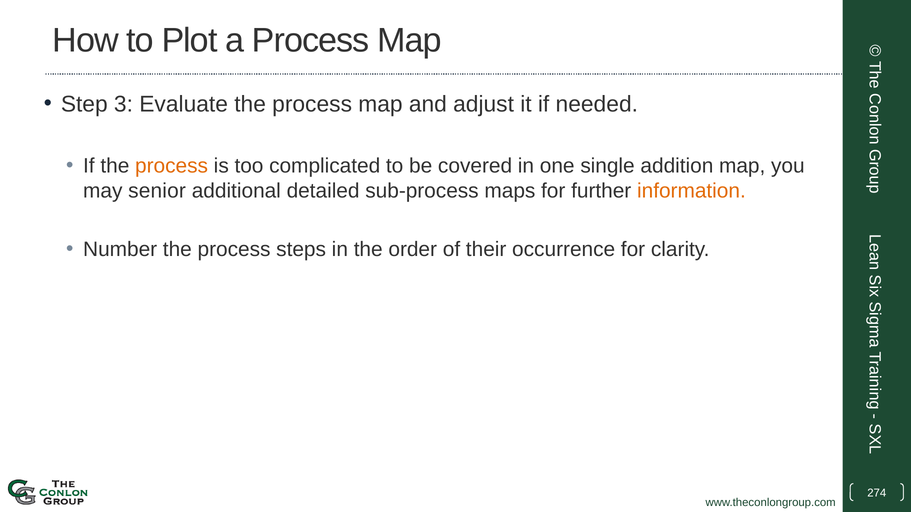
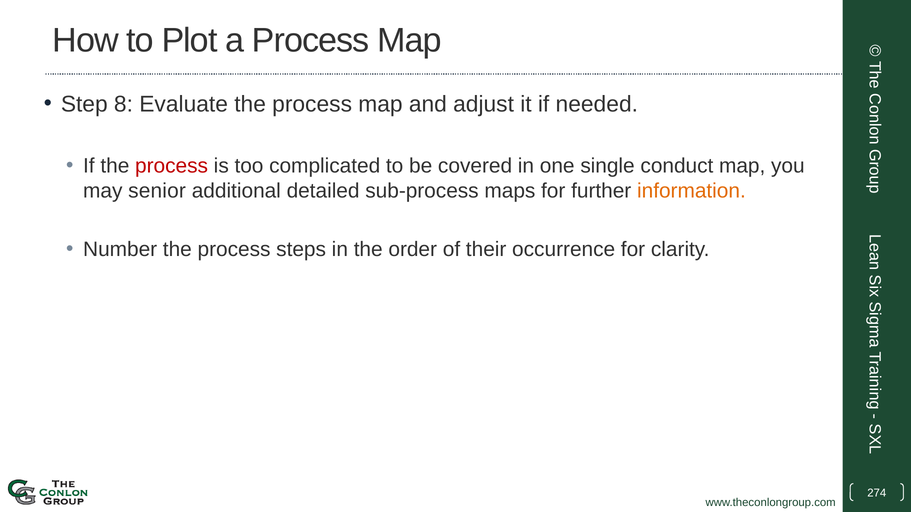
3: 3 -> 8
process at (172, 166) colour: orange -> red
addition: addition -> conduct
